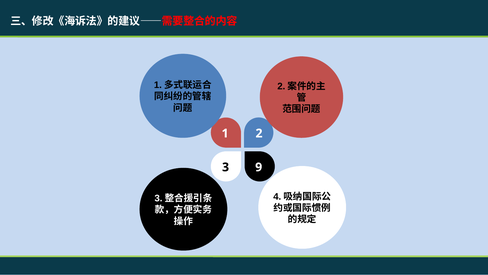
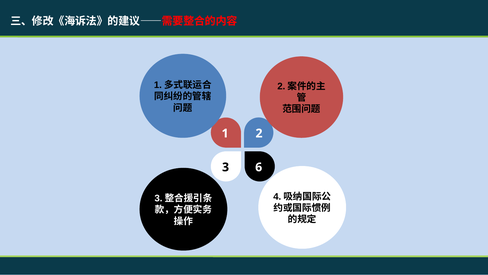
9: 9 -> 6
